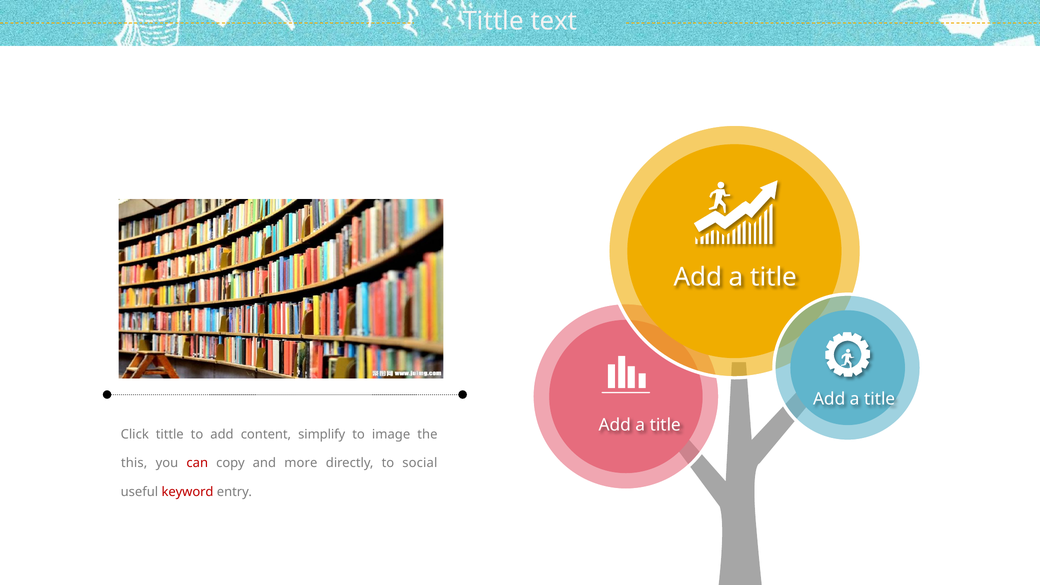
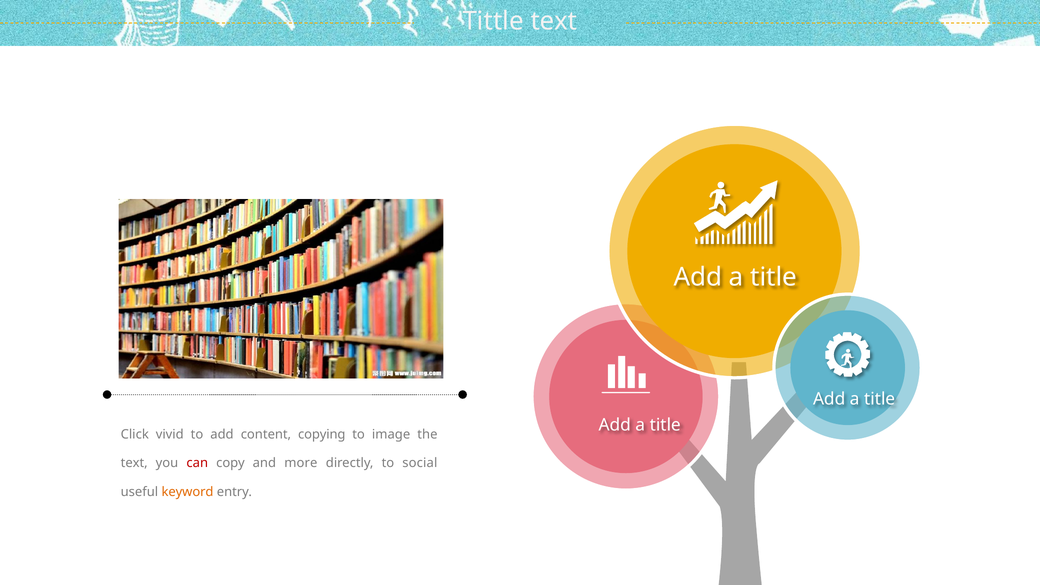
Click tittle: tittle -> vivid
simplify: simplify -> copying
this at (134, 463): this -> text
keyword colour: red -> orange
